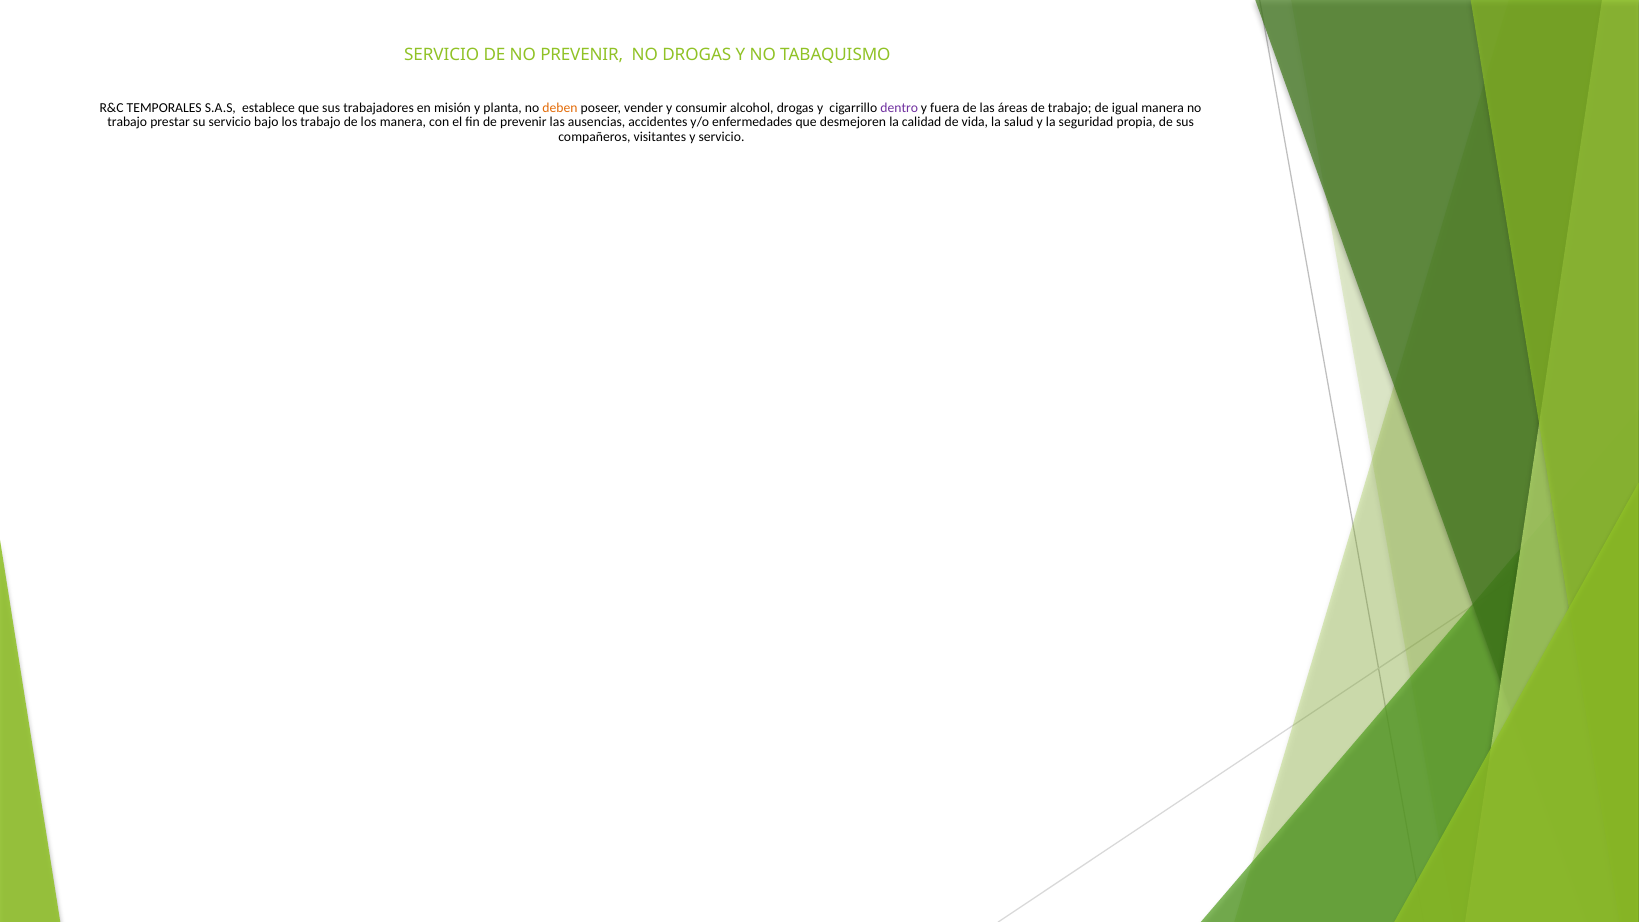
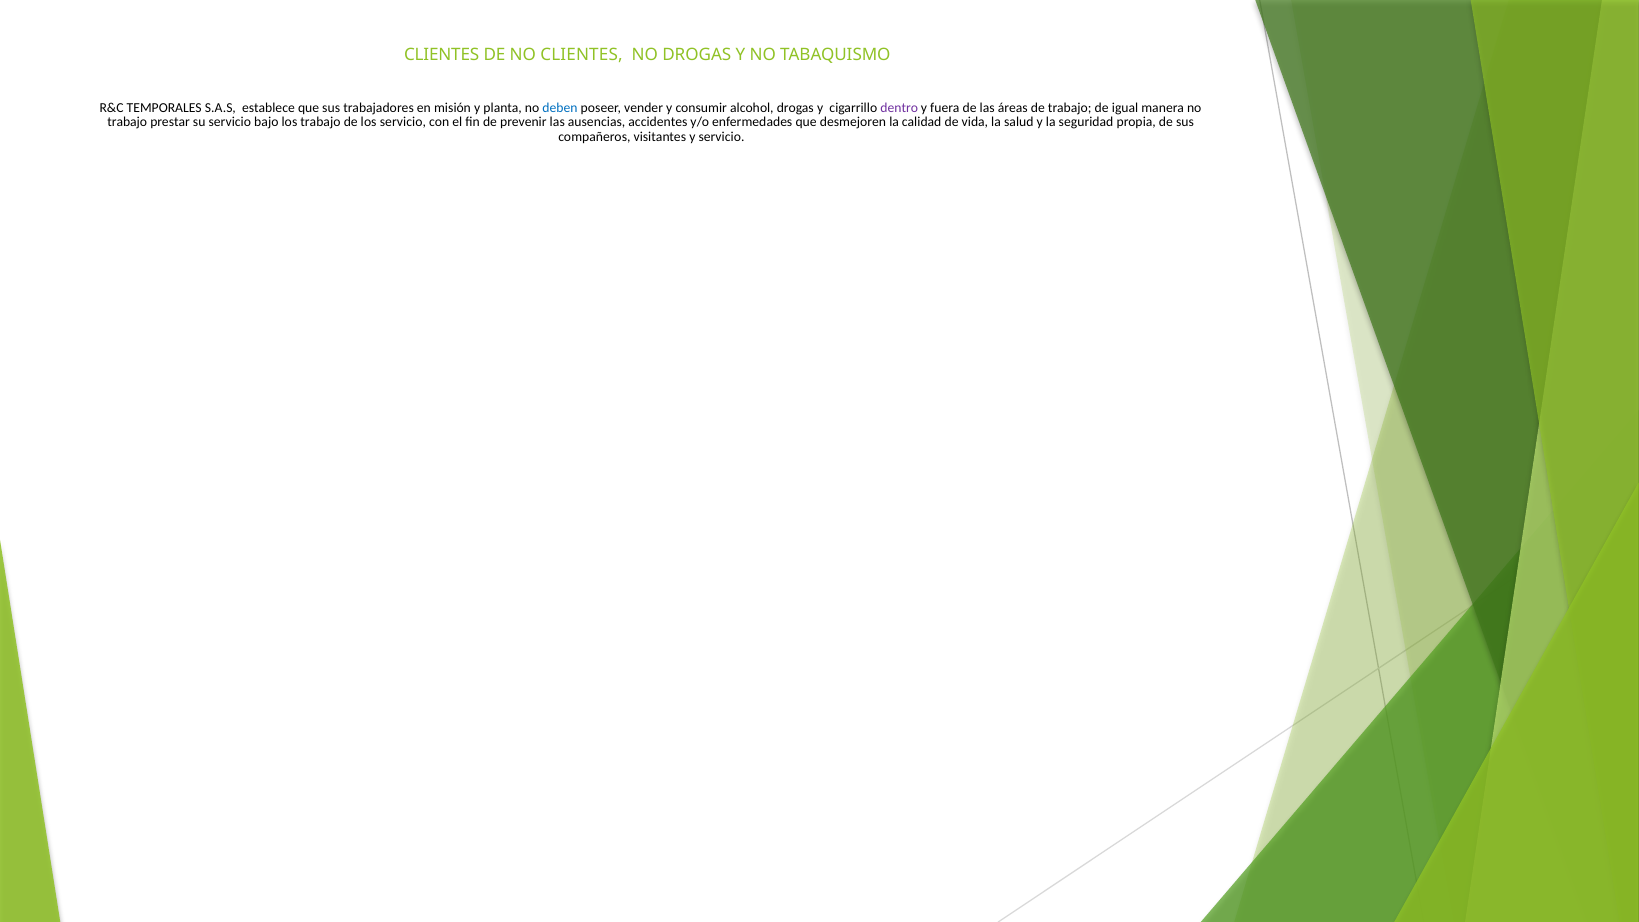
SERVICIO at (442, 55): SERVICIO -> CLIENTES
NO PREVENIR: PREVENIR -> CLIENTES
deben colour: orange -> blue
los manera: manera -> servicio
